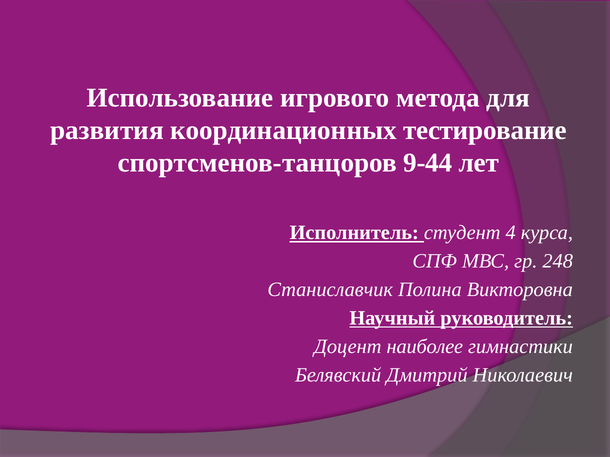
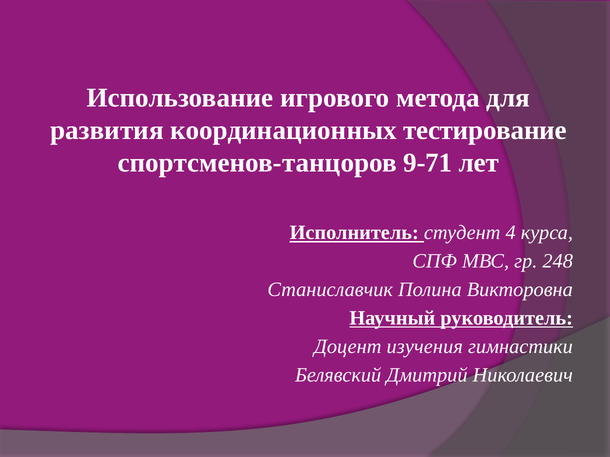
9-44: 9-44 -> 9-71
наиболее: наиболее -> изучения
